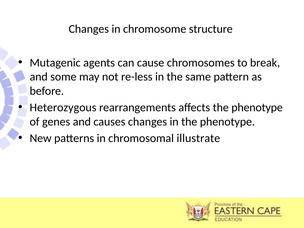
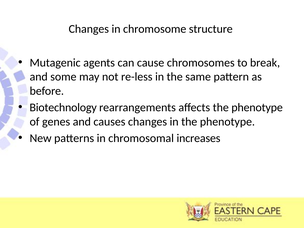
Heterozygous: Heterozygous -> Biotechnology
illustrate: illustrate -> increases
